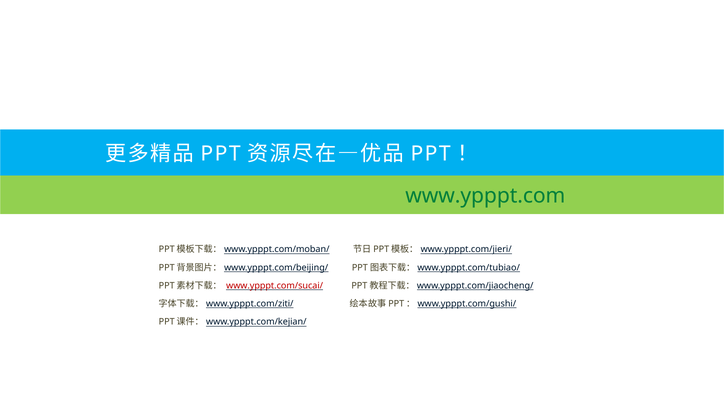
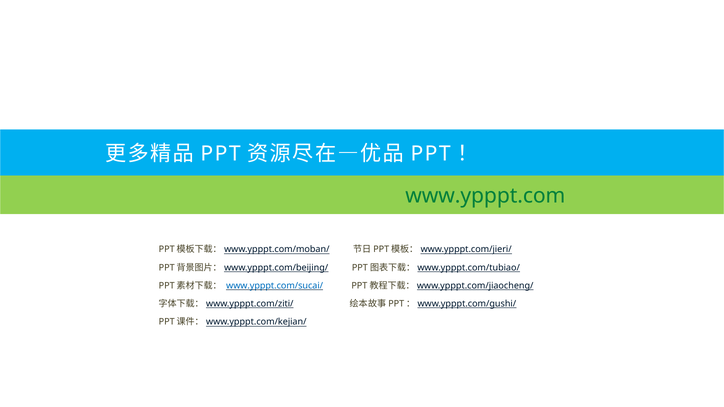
www.ypppt.com/sucai/ colour: red -> blue
